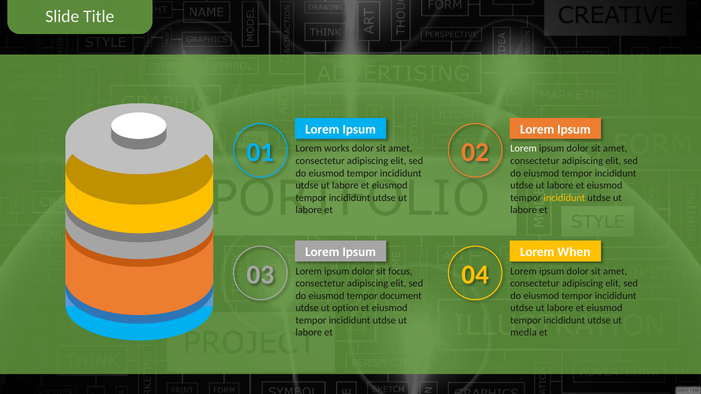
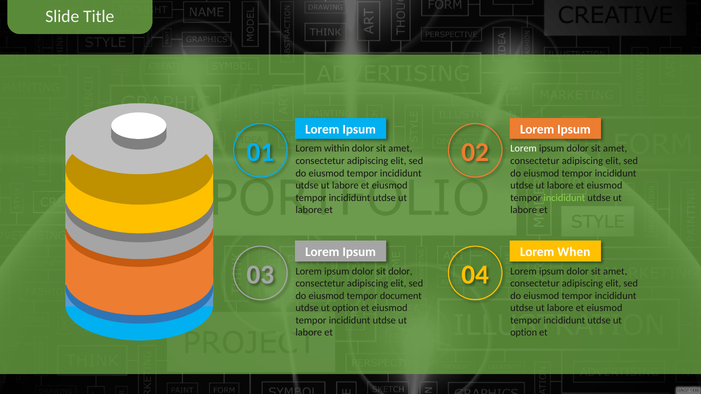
works: works -> within
incididunt at (564, 198) colour: yellow -> light green
sit focus: focus -> dolor
media at (524, 333): media -> option
